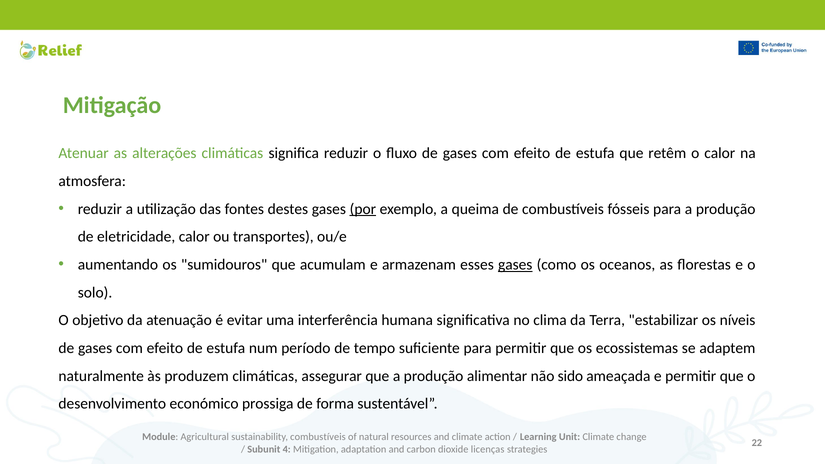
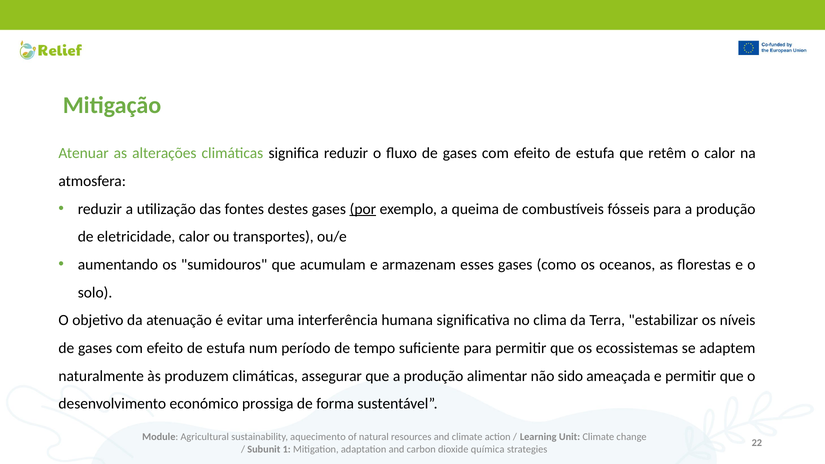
gases at (515, 265) underline: present -> none
sustainability combustíveis: combustíveis -> aquecimento
4: 4 -> 1
licenças: licenças -> química
